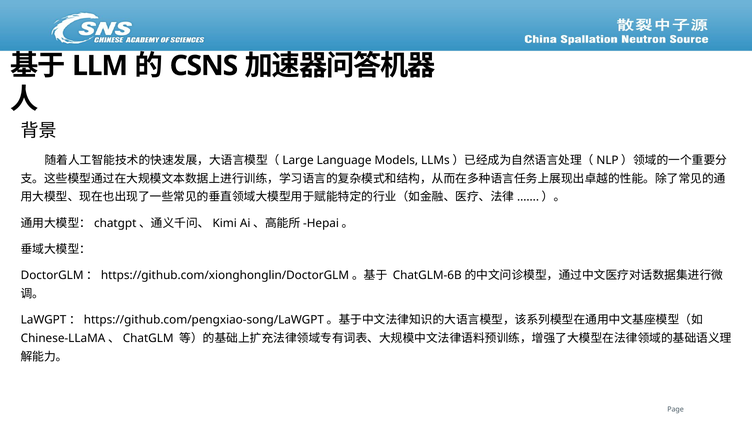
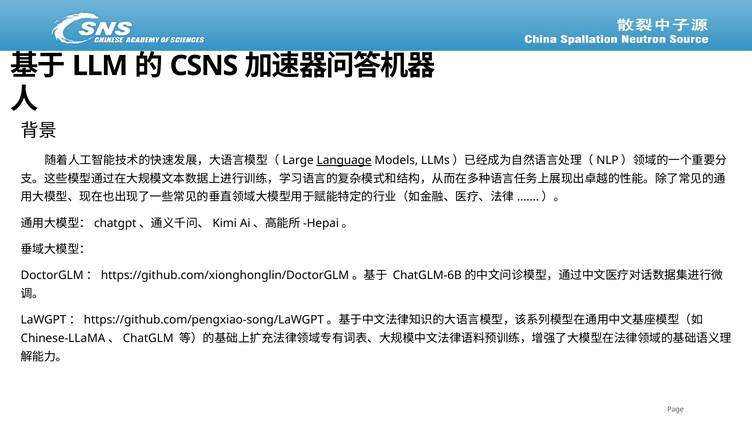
Language underline: none -> present
